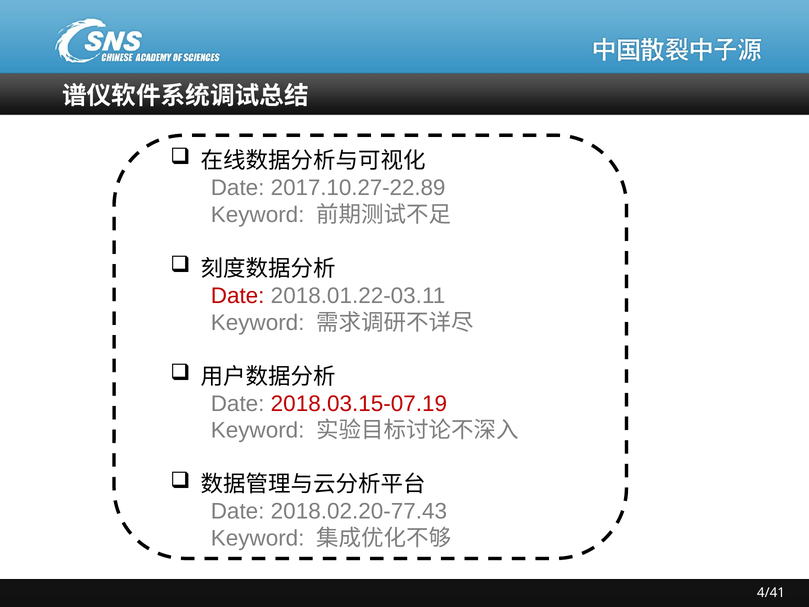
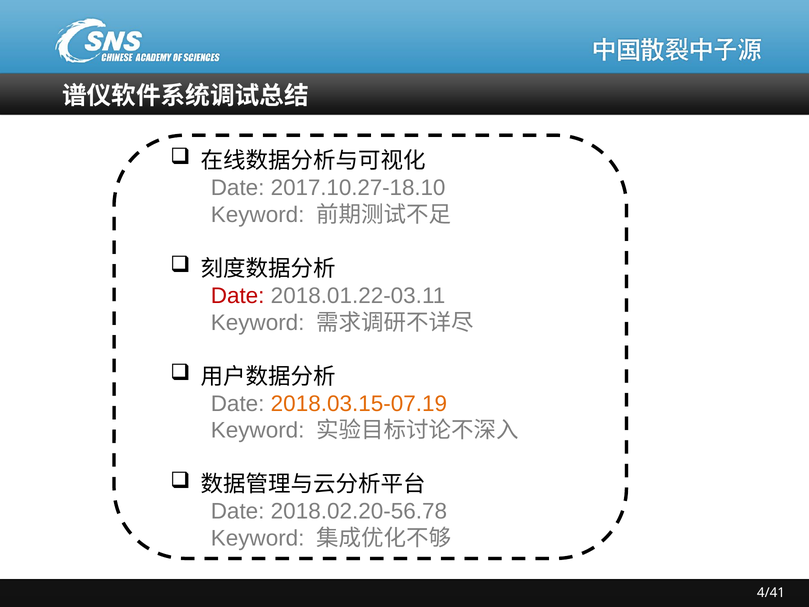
2017.10.27-22.89: 2017.10.27-22.89 -> 2017.10.27-18.10
2018.03.15-07.19 colour: red -> orange
2018.02.20-77.43: 2018.02.20-77.43 -> 2018.02.20-56.78
